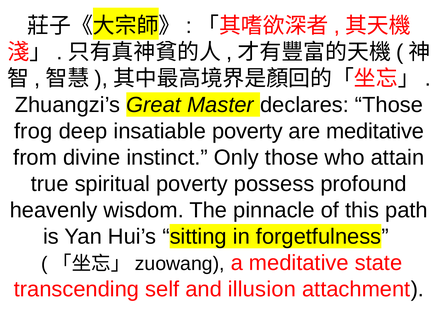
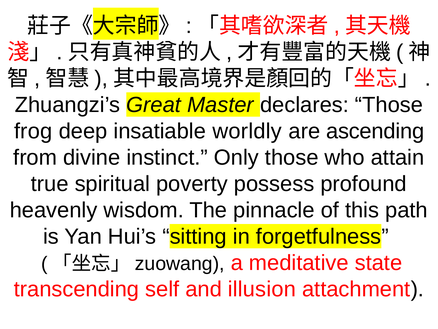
insatiable poverty: poverty -> worldly
are meditative: meditative -> ascending
